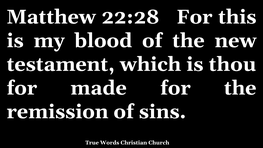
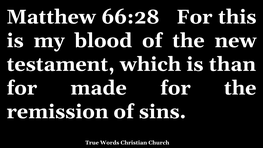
22:28: 22:28 -> 66:28
thou: thou -> than
